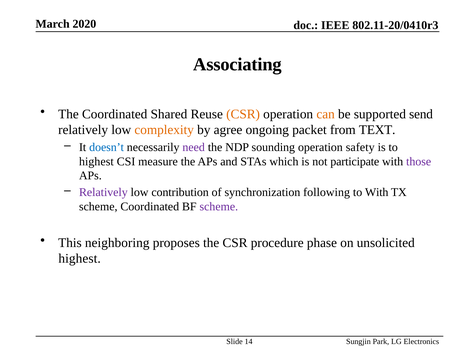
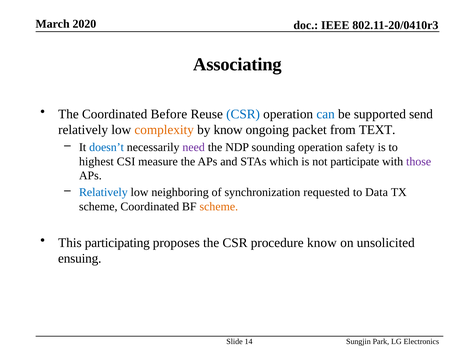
Shared: Shared -> Before
CSR at (243, 114) colour: orange -> blue
can colour: orange -> blue
by agree: agree -> know
Relatively at (103, 192) colour: purple -> blue
contribution: contribution -> neighboring
following: following -> requested
to With: With -> Data
scheme at (219, 207) colour: purple -> orange
neighboring: neighboring -> participating
procedure phase: phase -> know
highest at (80, 259): highest -> ensuing
